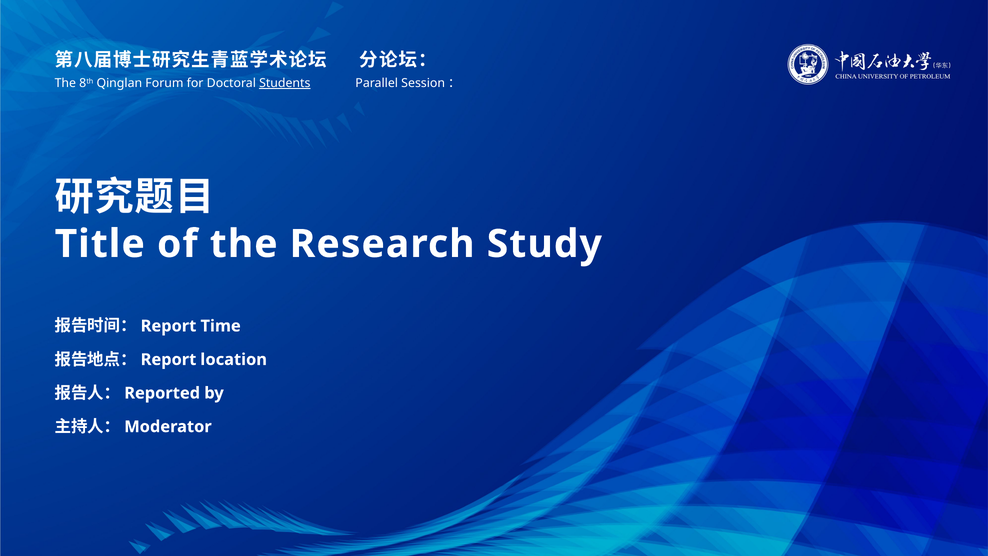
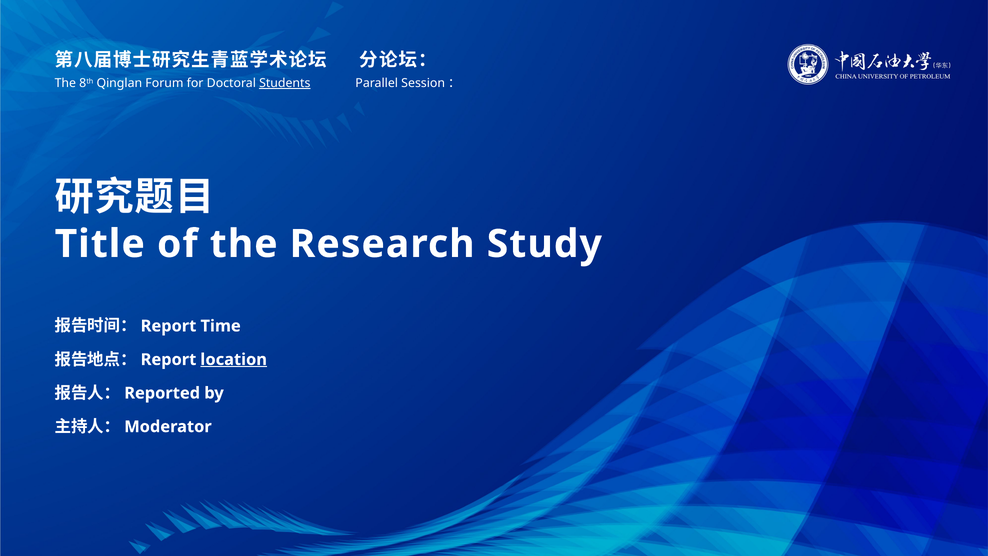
location underline: none -> present
